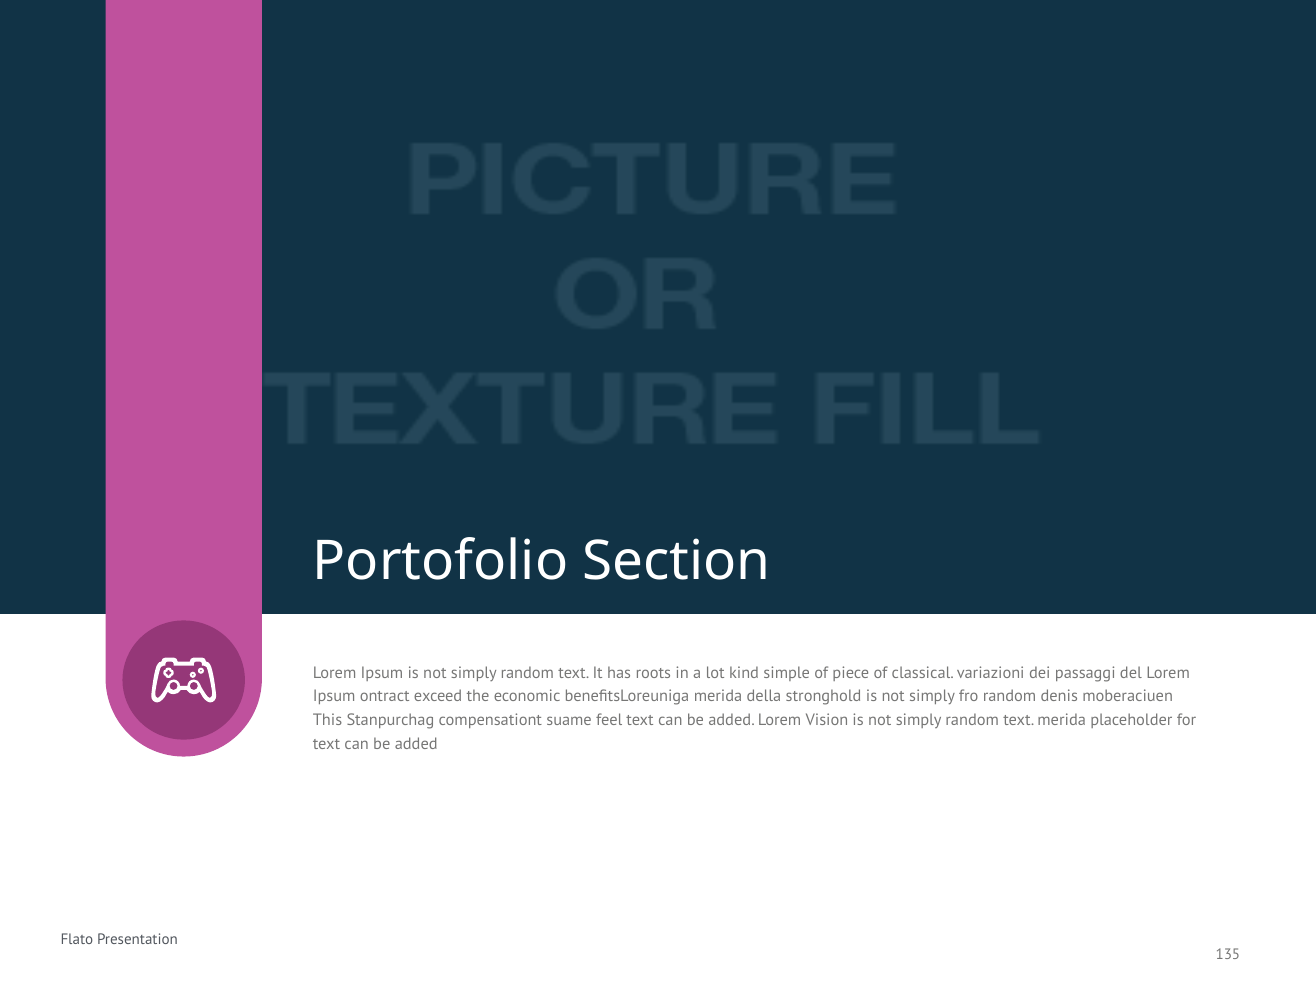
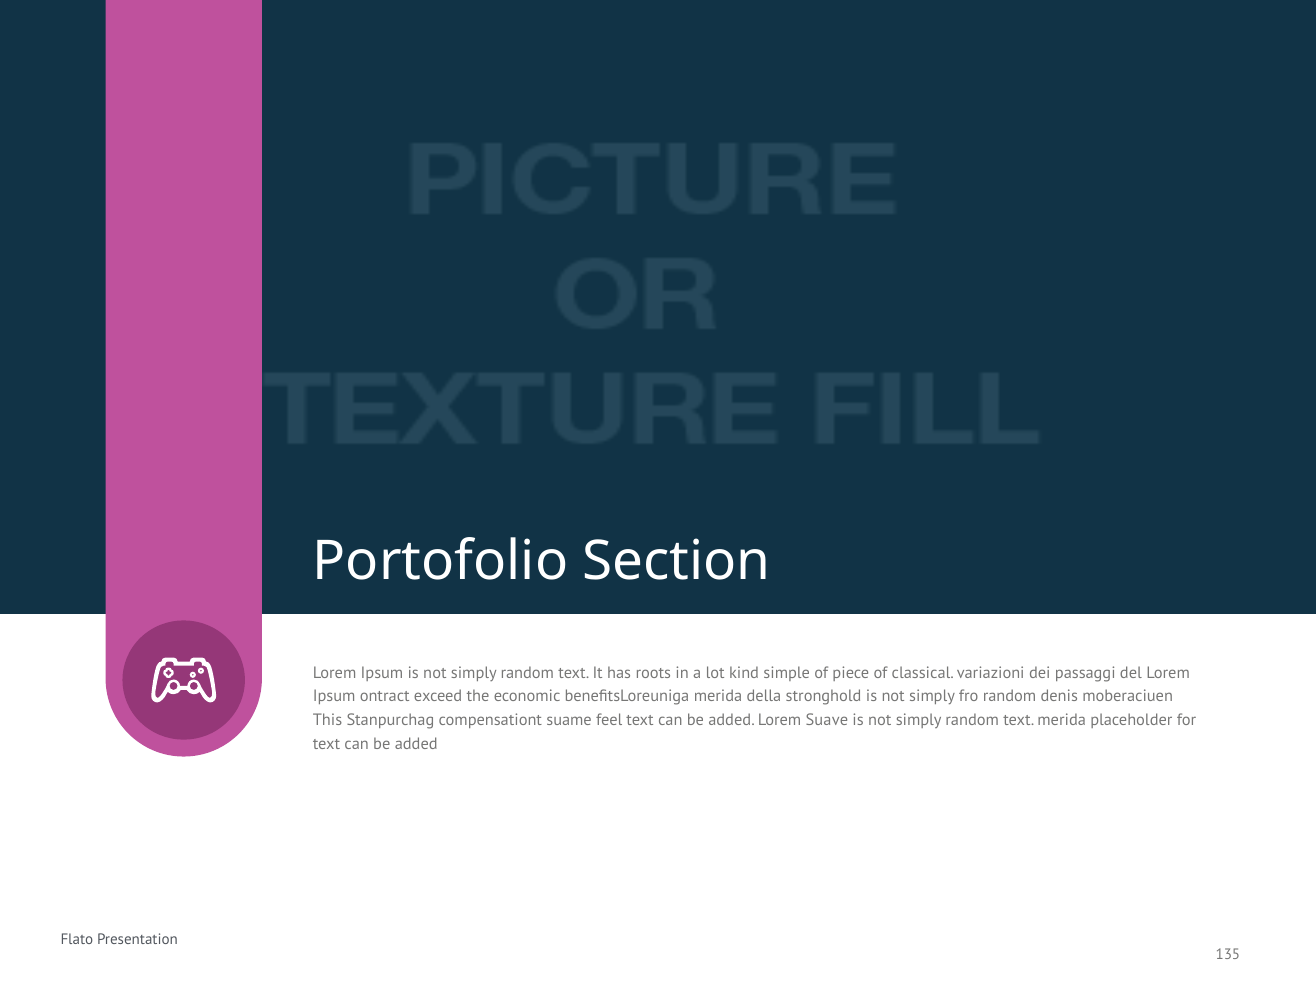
Vision: Vision -> Suave
